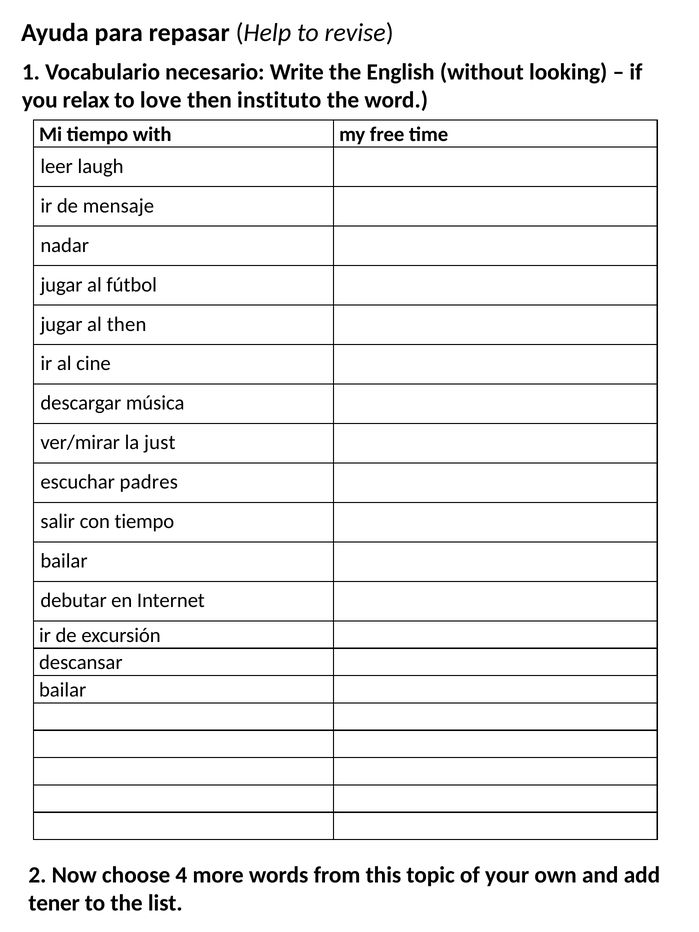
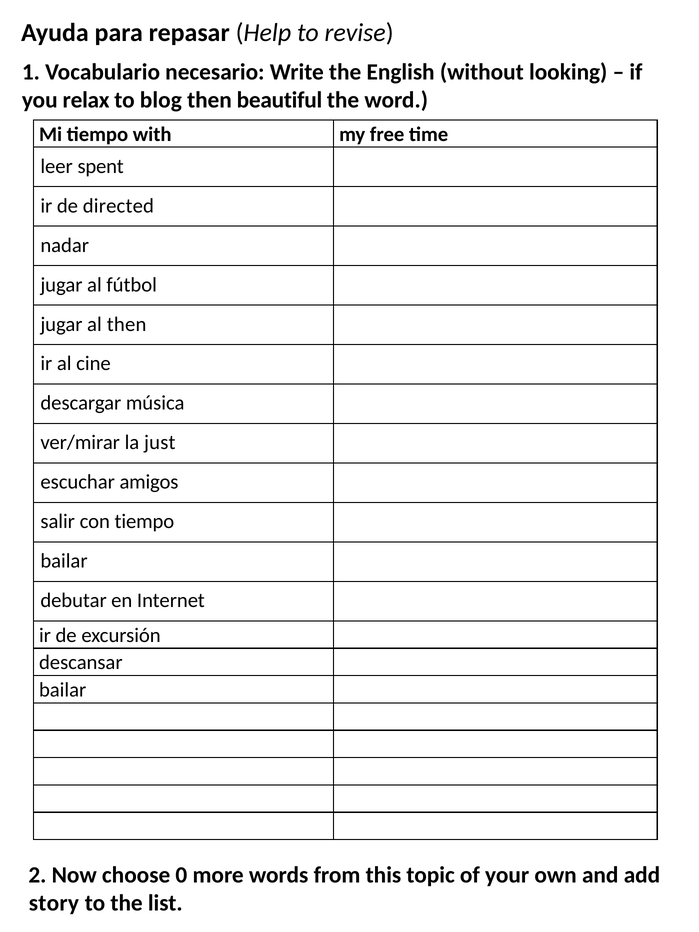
love: love -> blog
instituto: instituto -> beautiful
laugh: laugh -> spent
mensaje: mensaje -> directed
padres: padres -> amigos
4: 4 -> 0
tener: tener -> story
